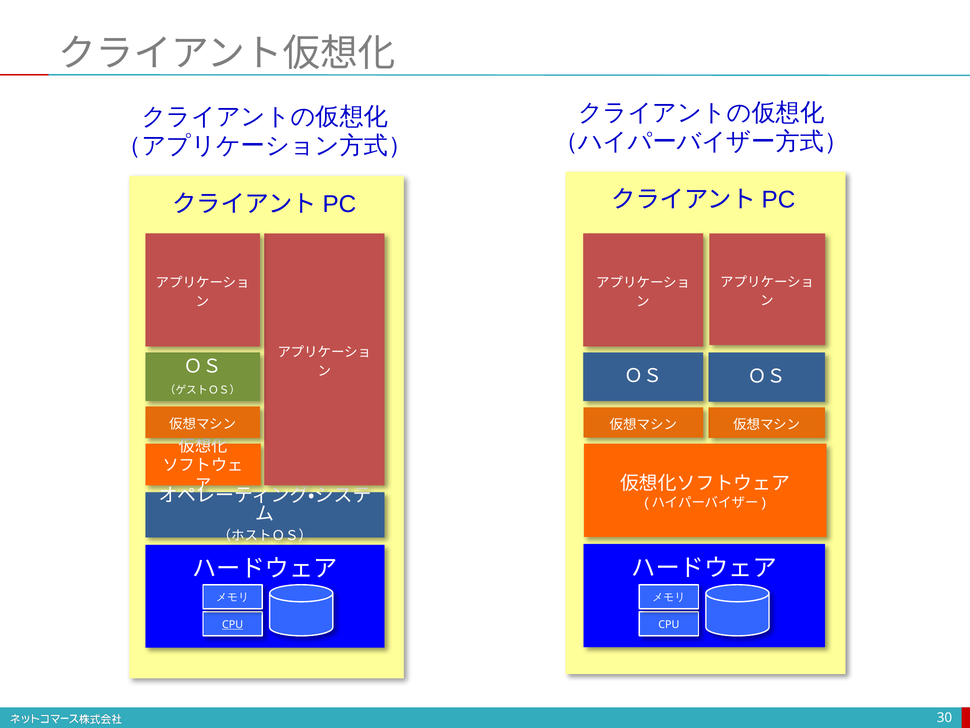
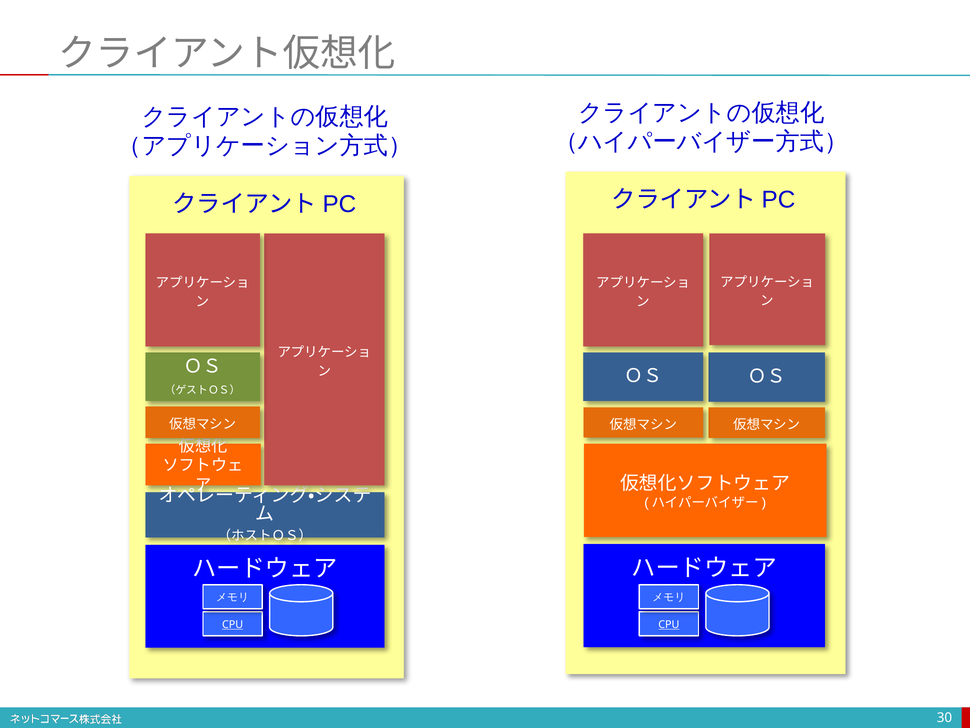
CPU at (669, 624) underline: none -> present
